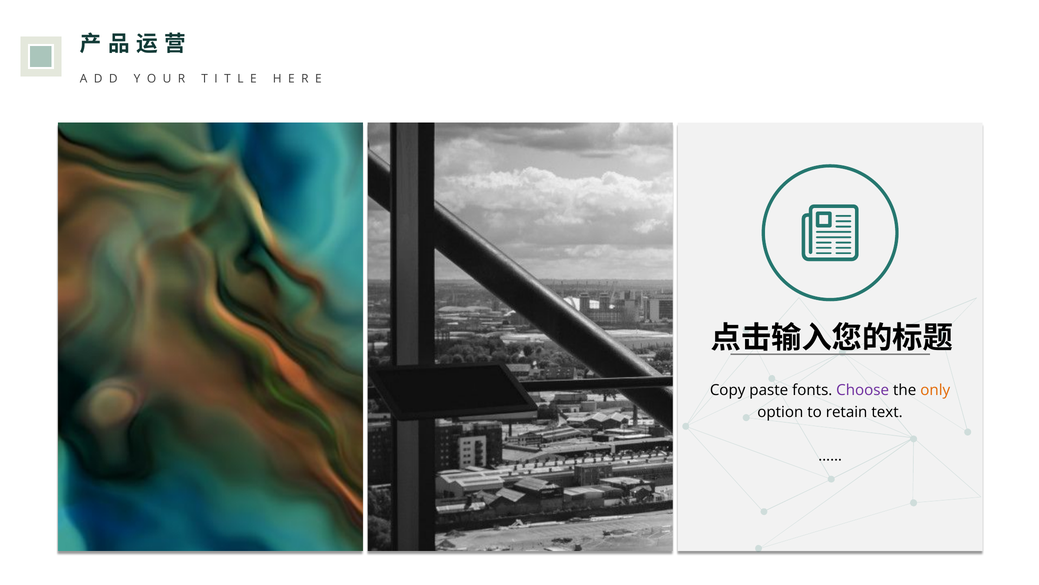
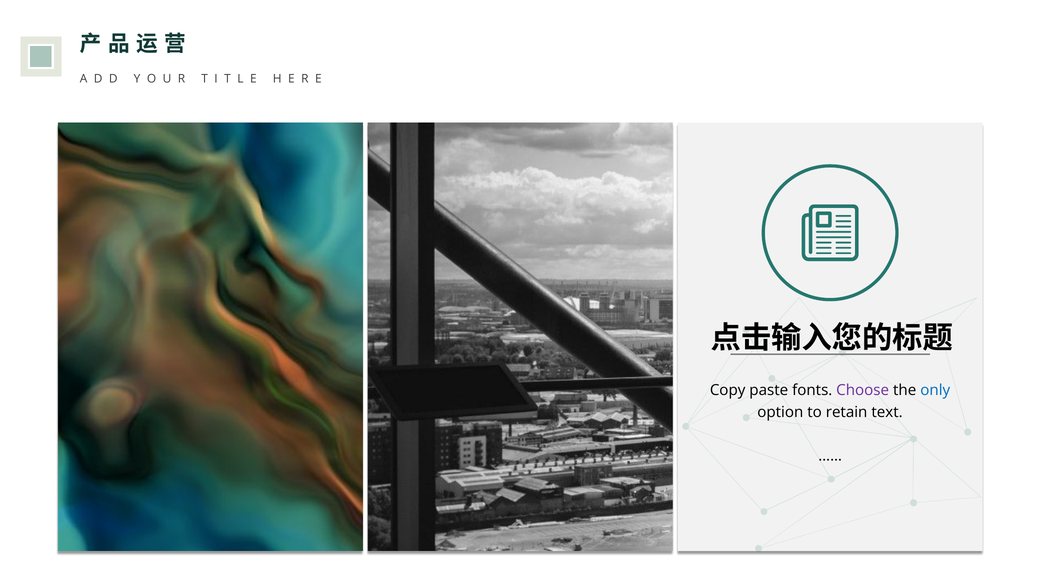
only colour: orange -> blue
